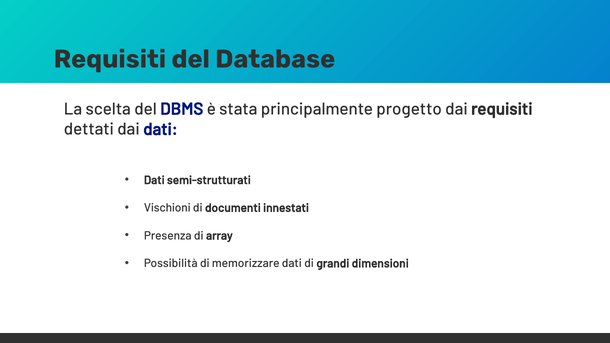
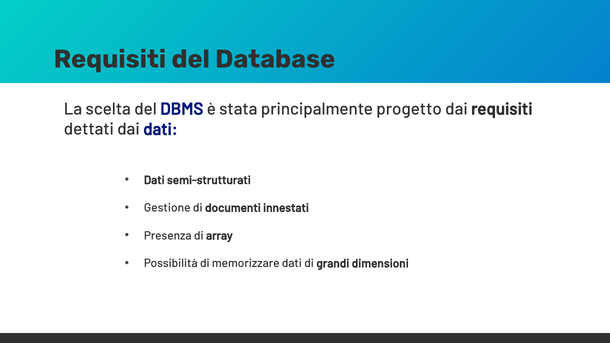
Vischioni: Vischioni -> Gestione
